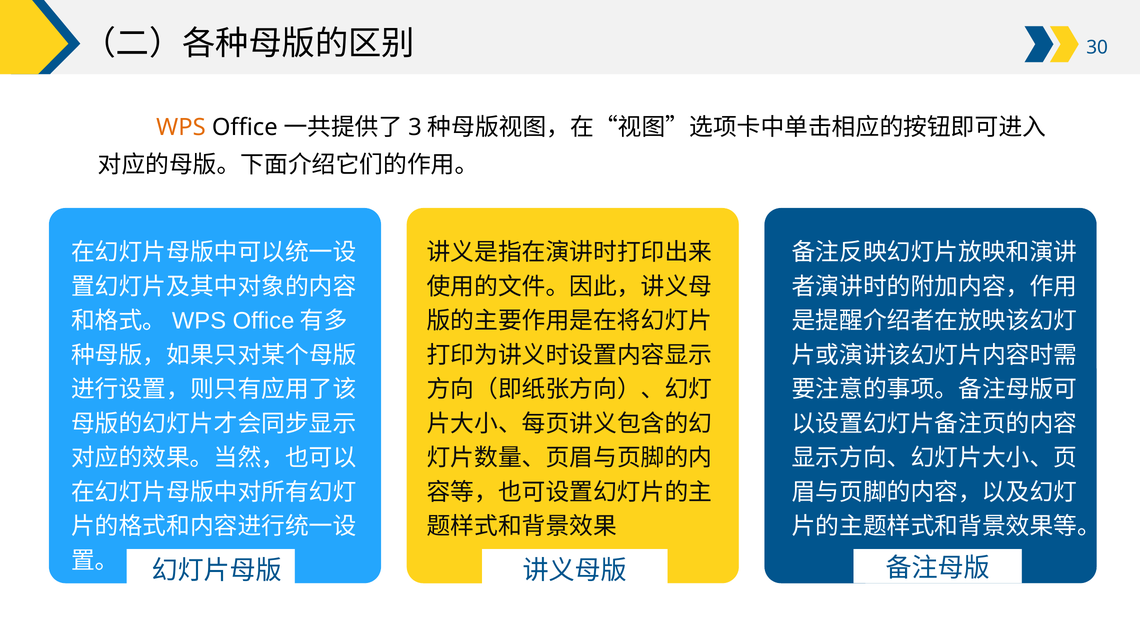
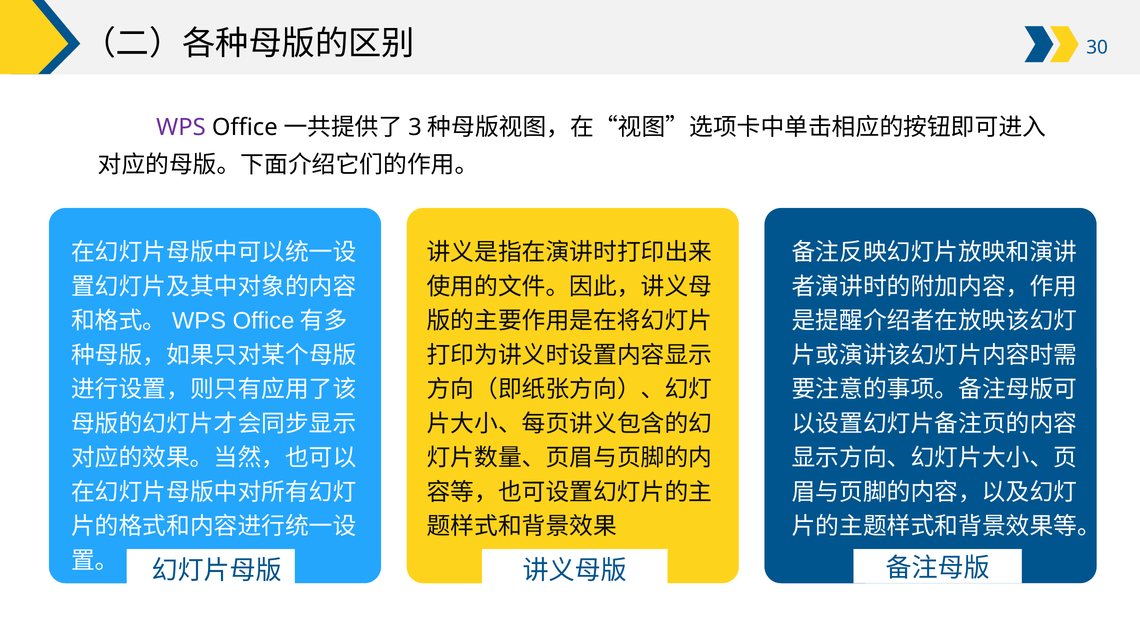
WPS colour: orange -> purple
